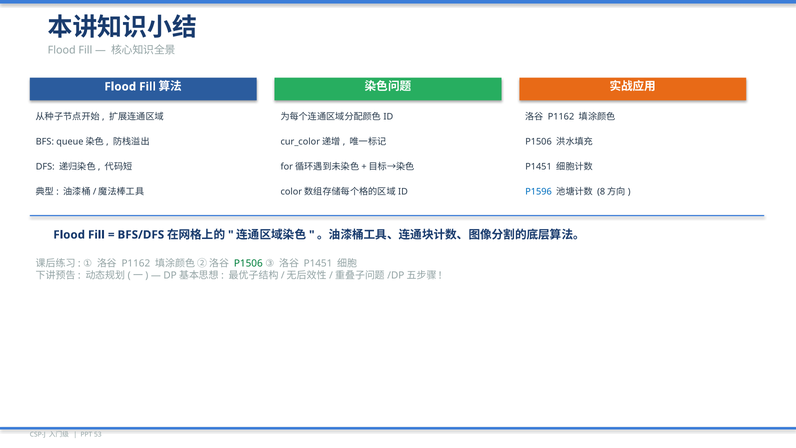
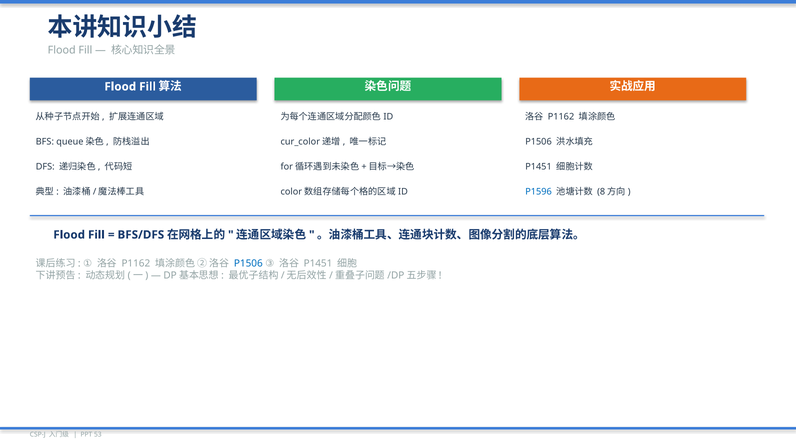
P1506 at (248, 263) colour: green -> blue
